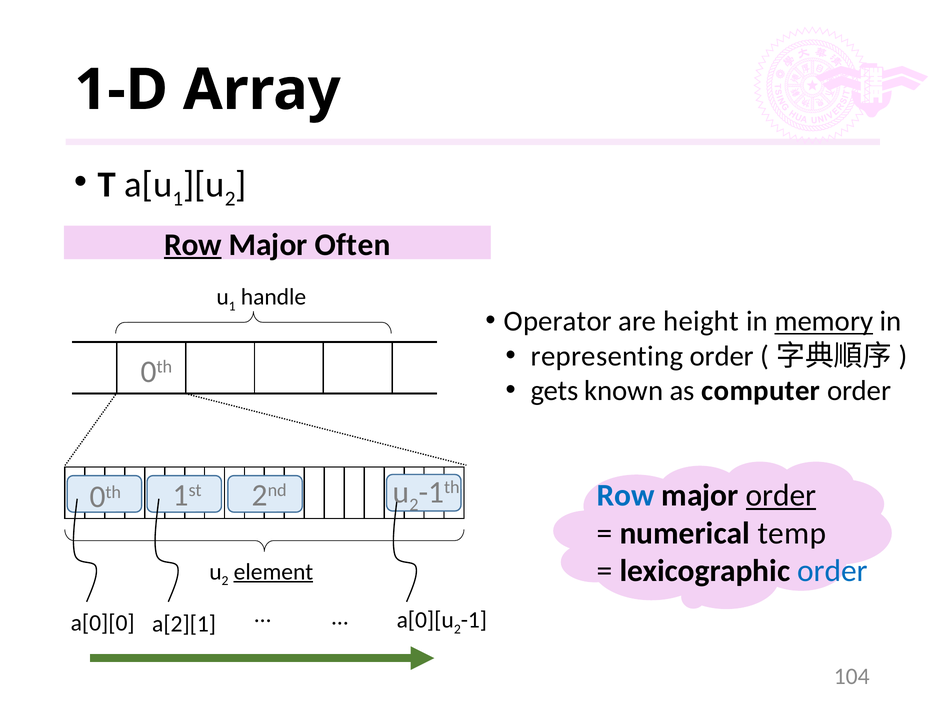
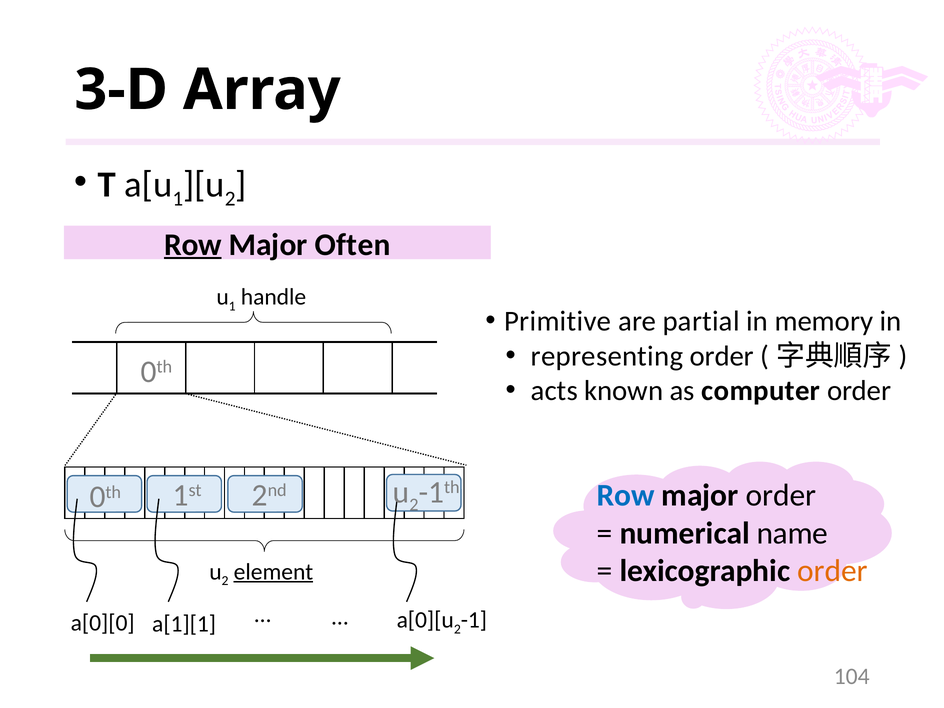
1-D: 1-D -> 3-D
Operator: Operator -> Primitive
height: height -> partial
memory underline: present -> none
gets: gets -> acts
order at (781, 496) underline: present -> none
temp: temp -> name
order at (833, 571) colour: blue -> orange
a[2][1: a[2][1 -> a[1][1
